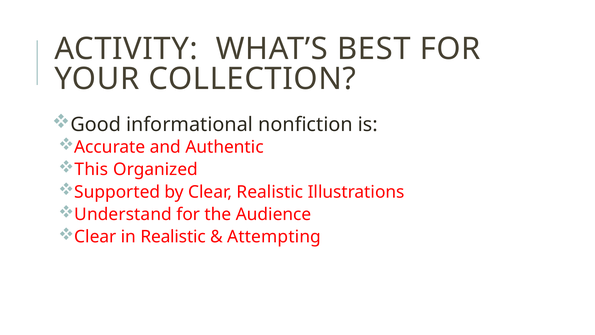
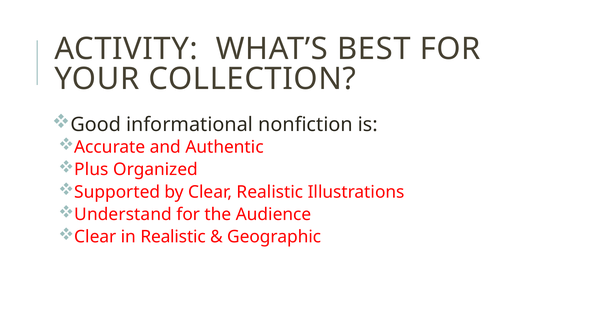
This: This -> Plus
Attempting: Attempting -> Geographic
